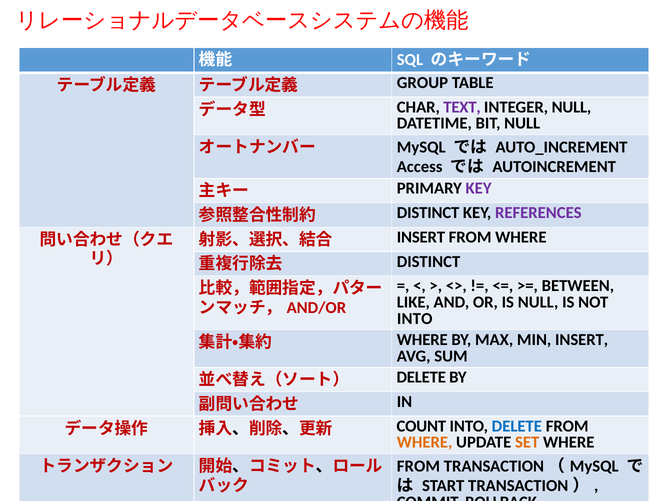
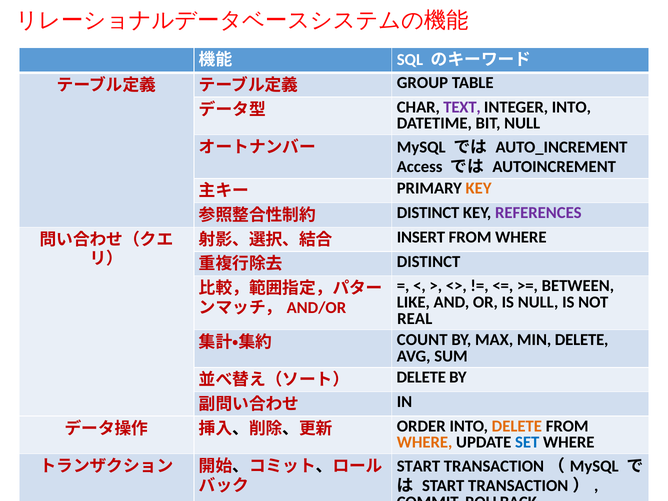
INTEGER NULL: NULL -> INTO
KEY at (479, 188) colour: purple -> orange
INTO at (415, 318): INTO -> REAL
WHERE at (422, 340): WHERE -> COUNT
MIN INSERT: INSERT -> DELETE
COUNT: COUNT -> ORDER
DELETE at (517, 426) colour: blue -> orange
SET colour: orange -> blue
FROM at (418, 466): FROM -> START
